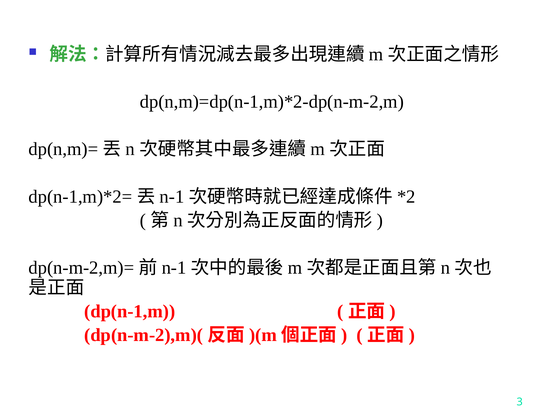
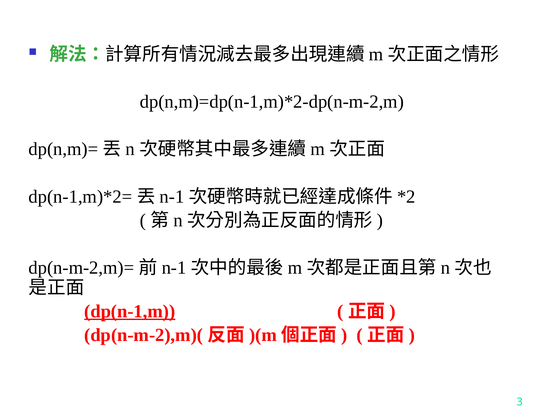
dp(n-1,m underline: none -> present
